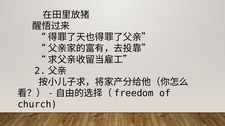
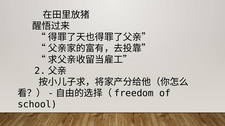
church: church -> school
